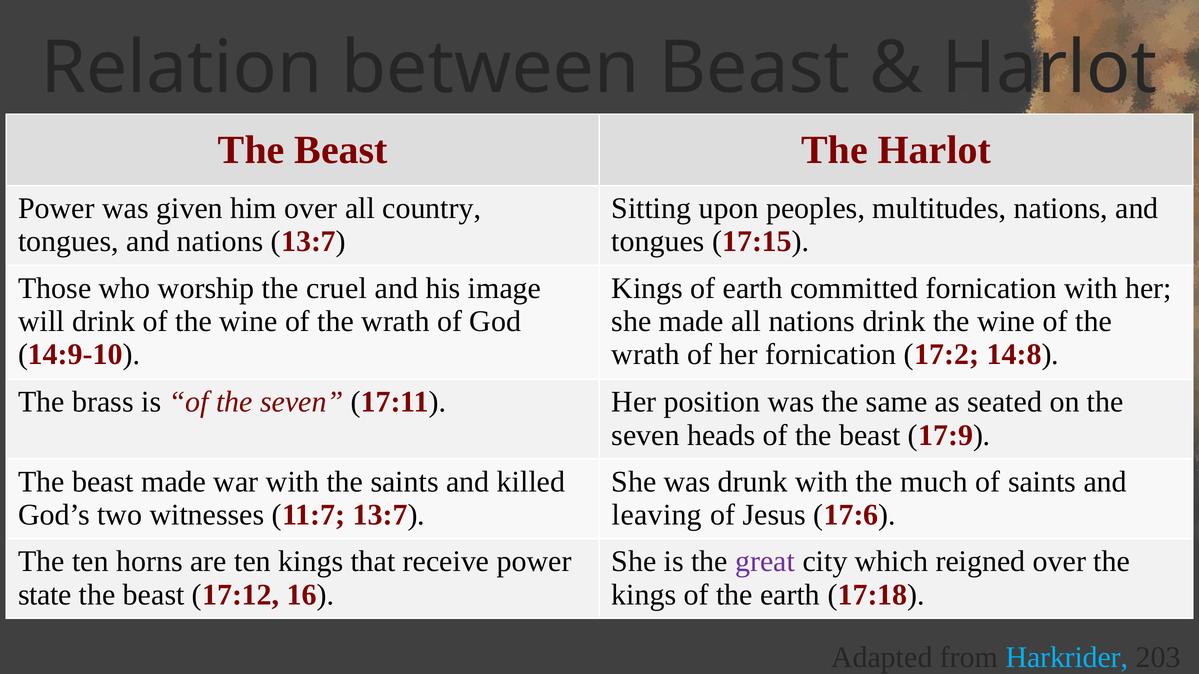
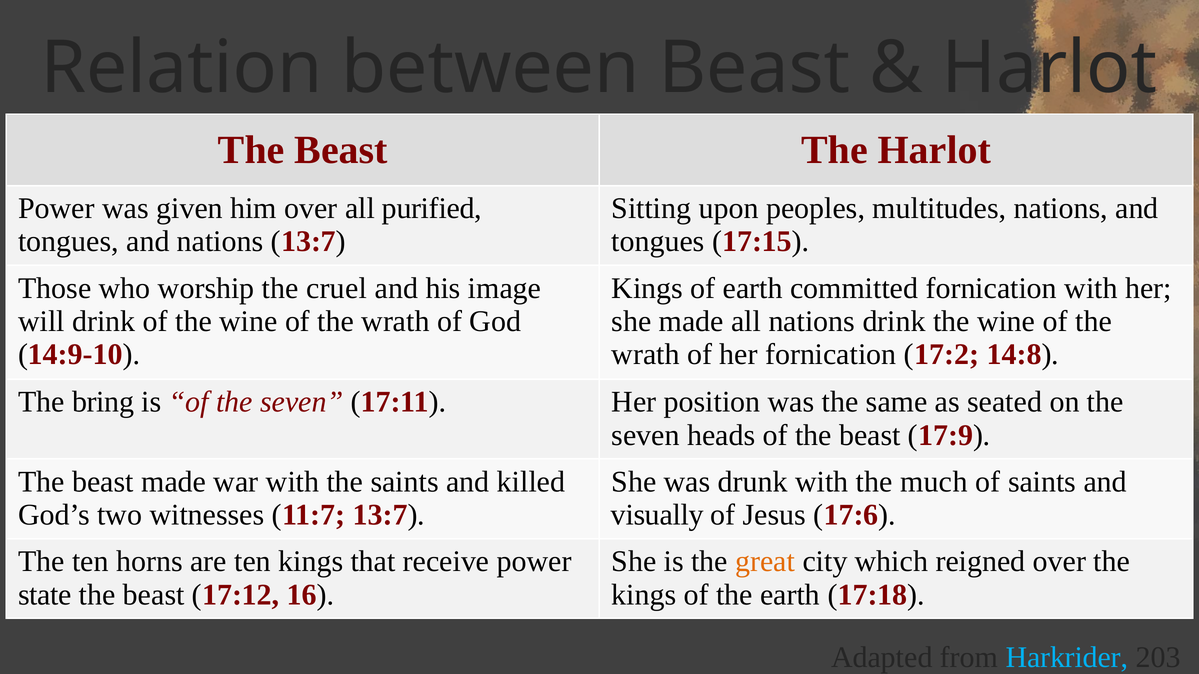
country: country -> purified
brass: brass -> bring
leaving: leaving -> visually
great colour: purple -> orange
